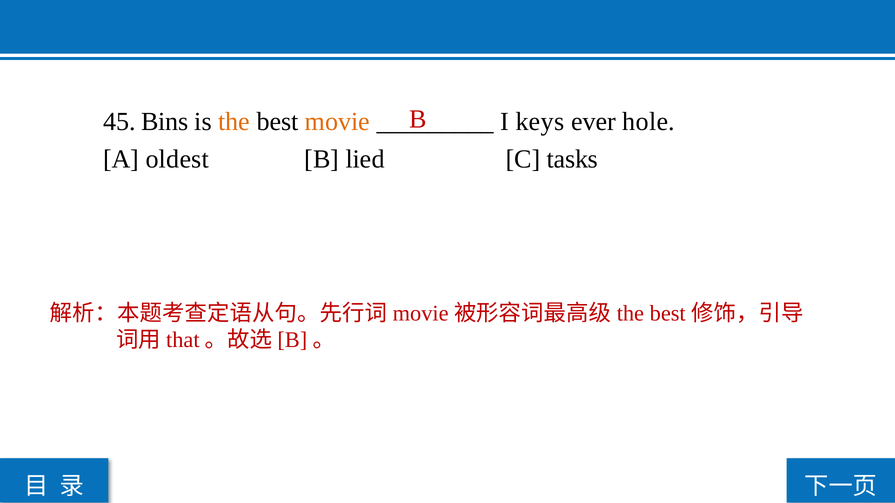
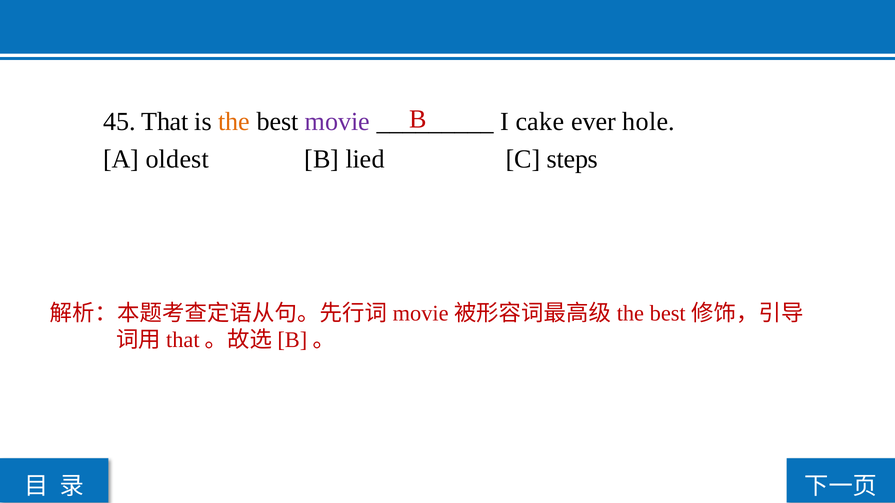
Bins: Bins -> That
movie colour: orange -> purple
keys: keys -> cake
tasks: tasks -> steps
